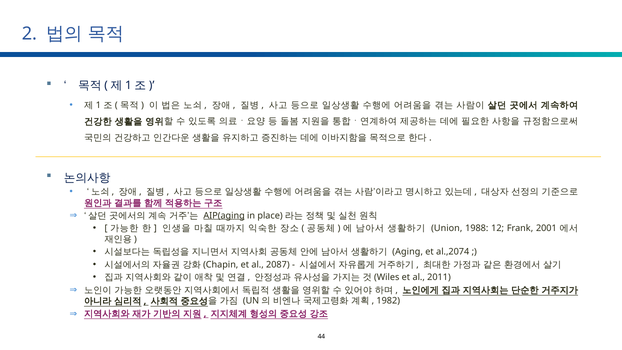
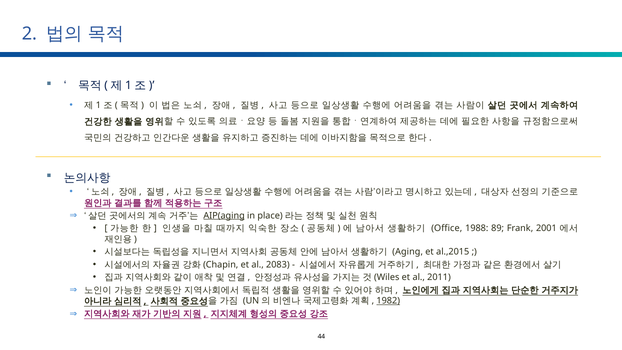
Union: Union -> Office
12: 12 -> 89
al.,2074: al.,2074 -> al.,2015
2087: 2087 -> 2083
1982 underline: none -> present
